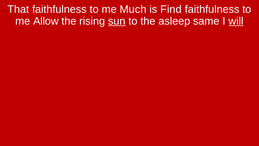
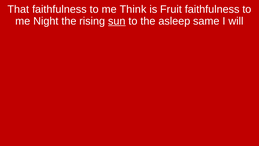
Much: Much -> Think
Find: Find -> Fruit
Allow: Allow -> Night
will underline: present -> none
